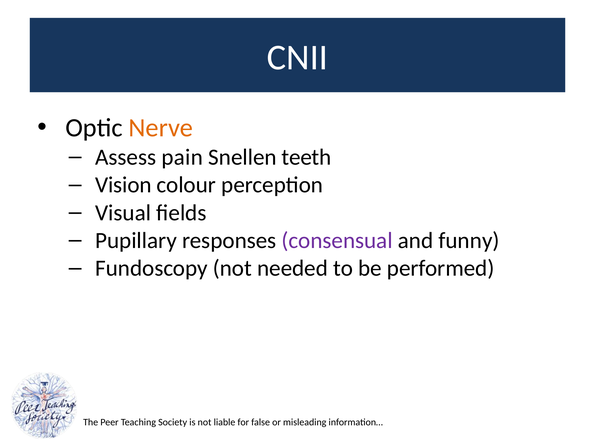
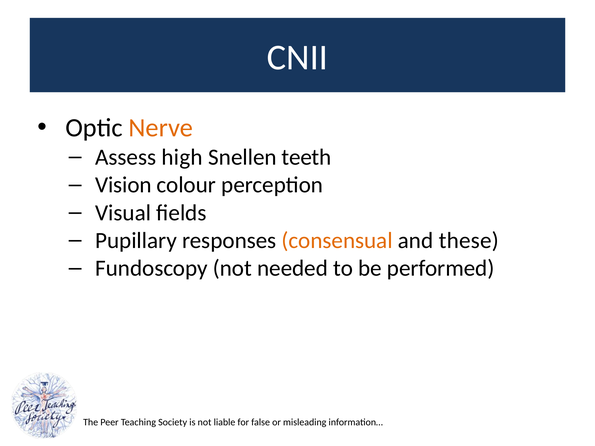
pain: pain -> high
consensual colour: purple -> orange
funny: funny -> these
